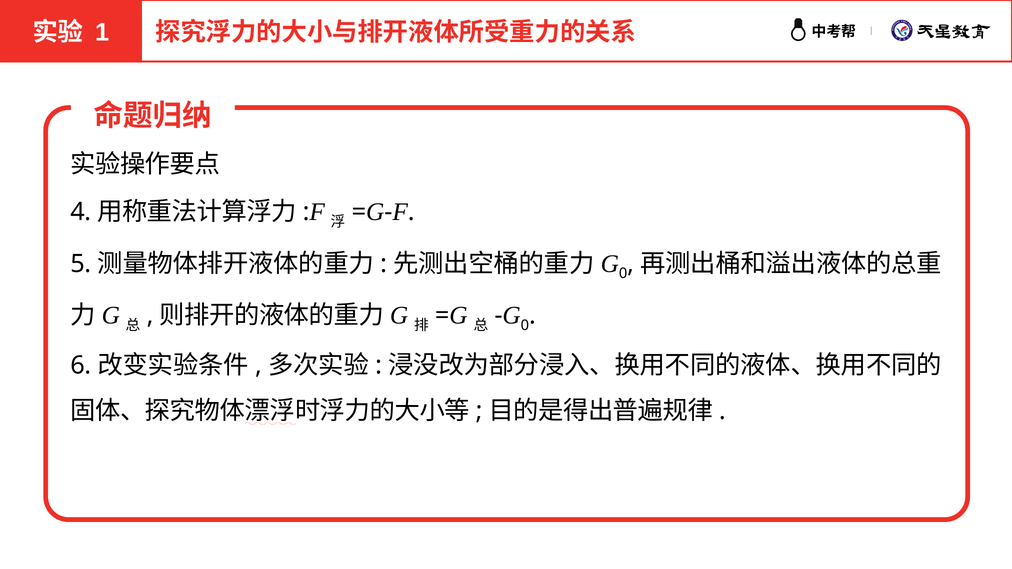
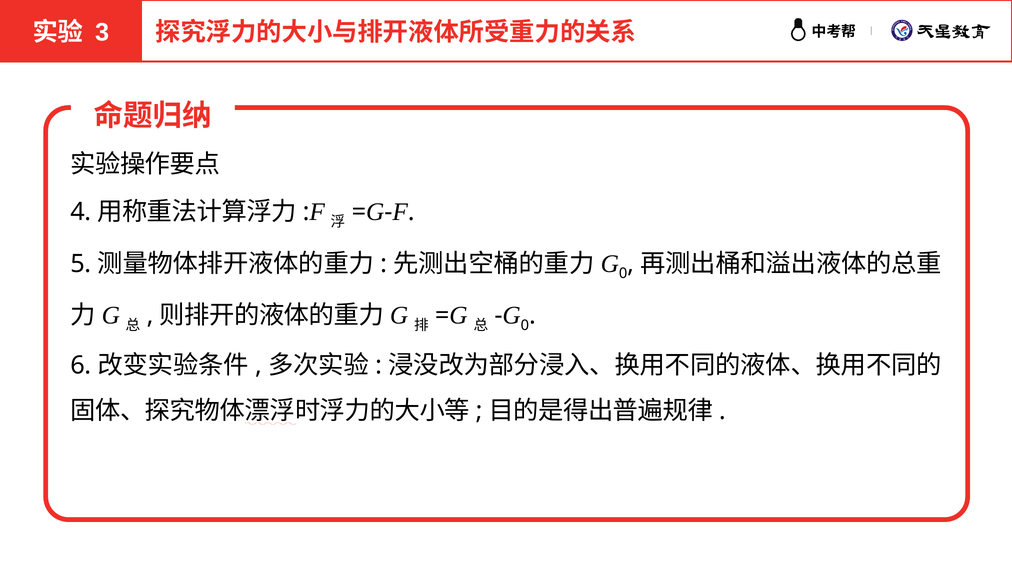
1: 1 -> 3
